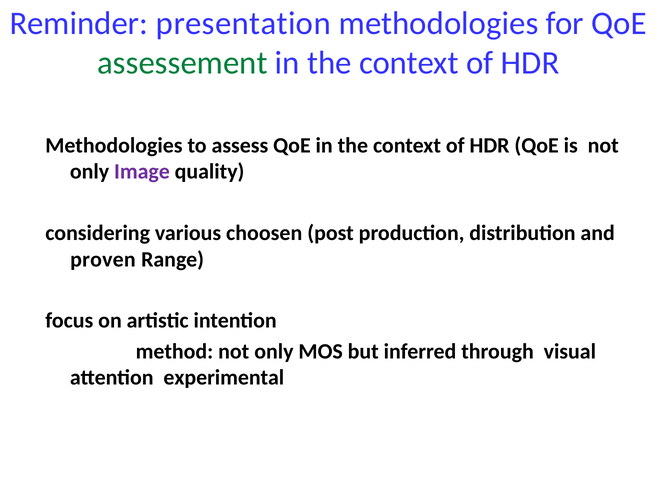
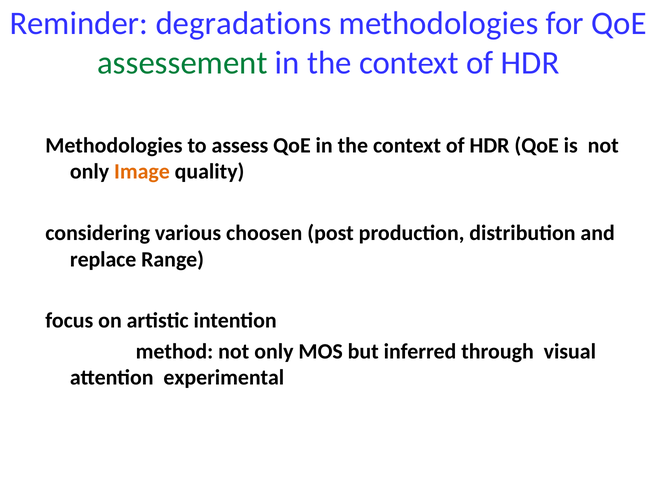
presentation: presentation -> degradations
Image colour: purple -> orange
proven: proven -> replace
